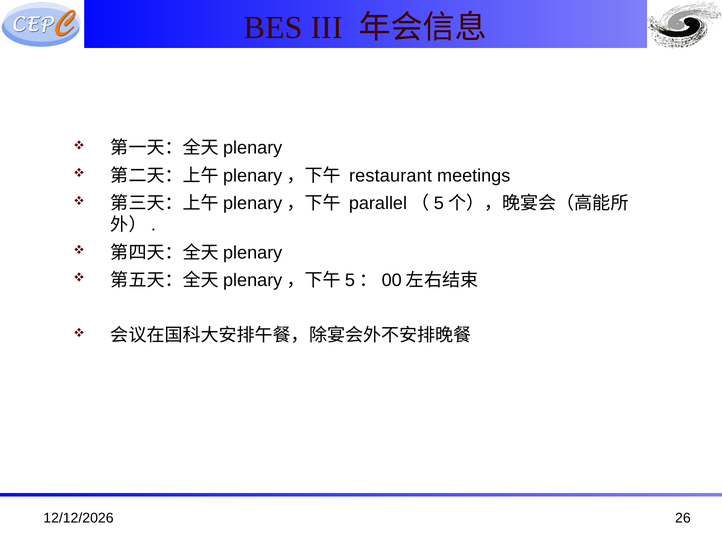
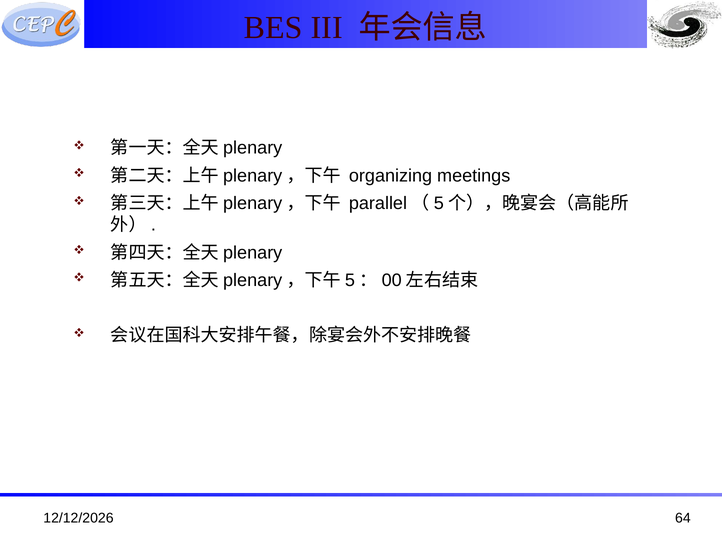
restaurant: restaurant -> organizing
26: 26 -> 64
